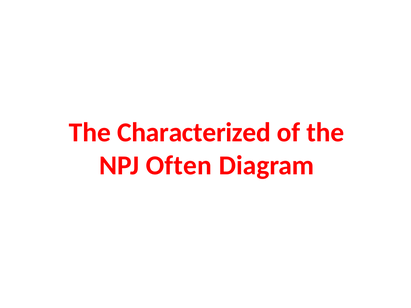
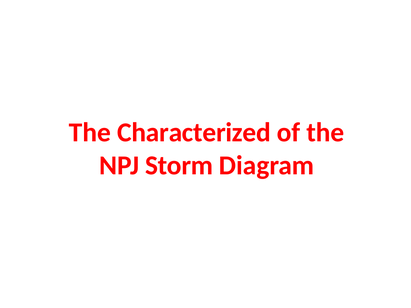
Often: Often -> Storm
